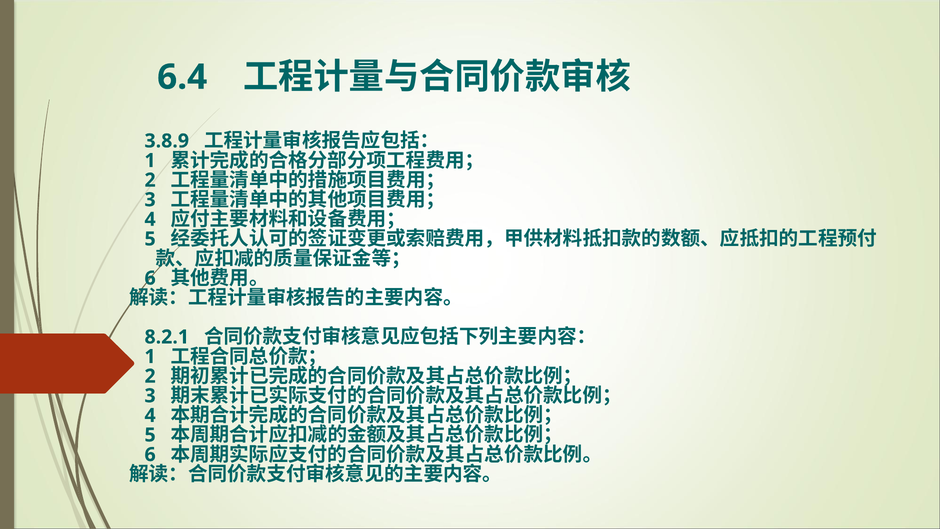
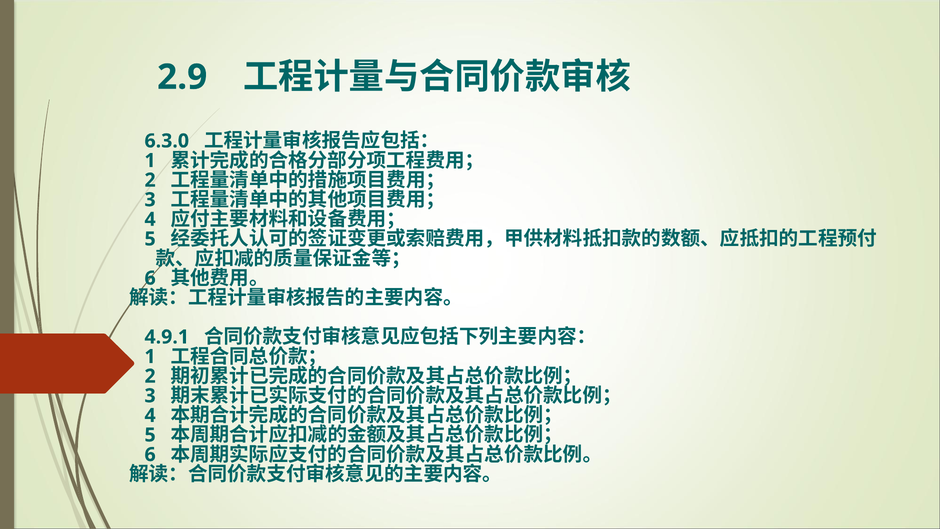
6.4: 6.4 -> 2.9
3.8.9: 3.8.9 -> 6.3.0
8.2.1: 8.2.1 -> 4.9.1
